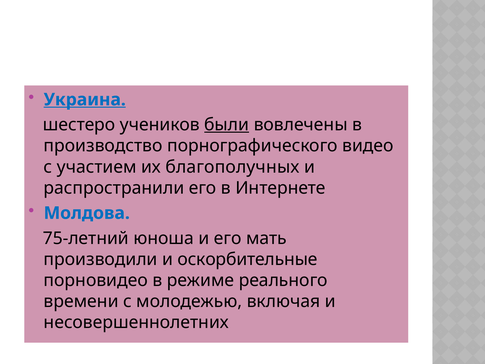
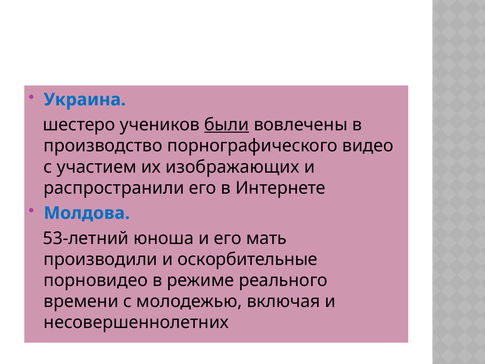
Украина underline: present -> none
благополучных: благополучных -> изображающих
75-летний: 75-летний -> 53-летний
